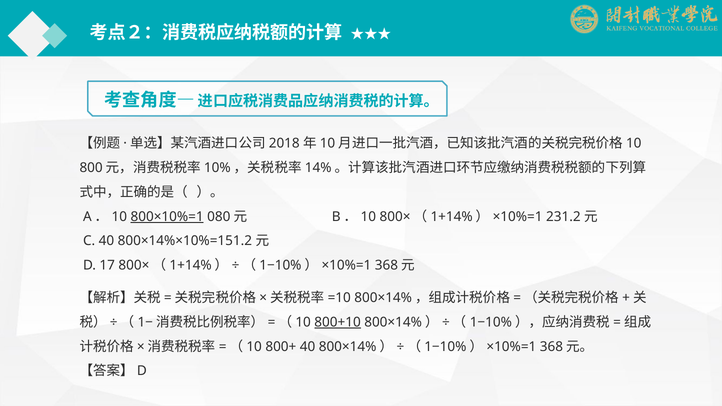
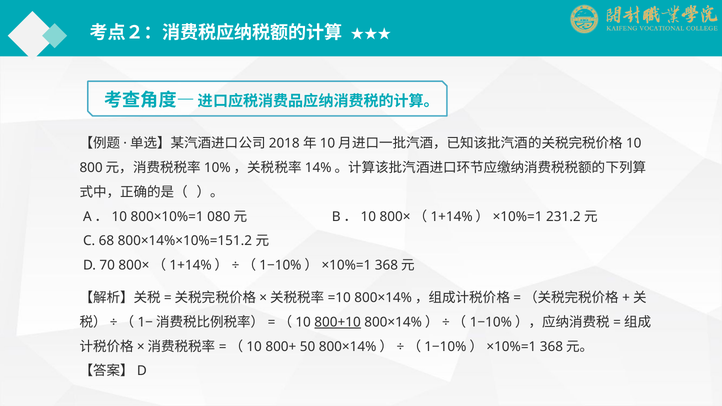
800×10%=1 underline: present -> none
C 40: 40 -> 68
17: 17 -> 70
800+ 40: 40 -> 50
